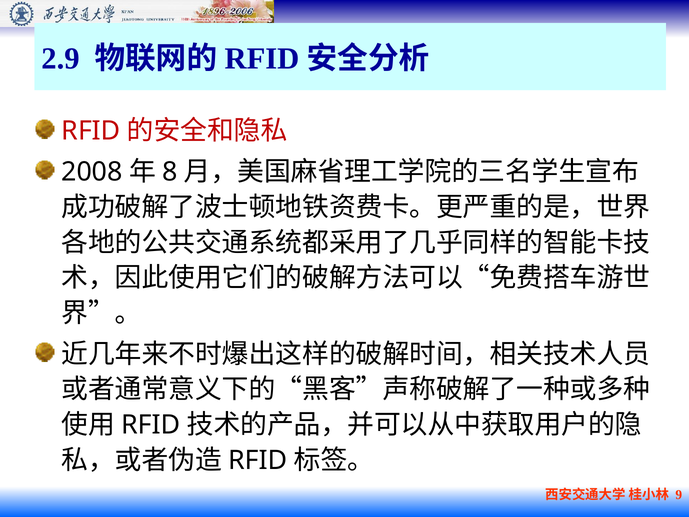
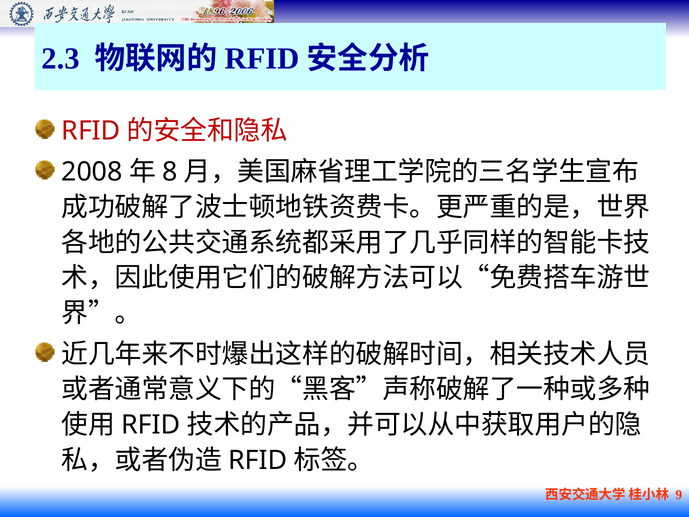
2.9: 2.9 -> 2.3
